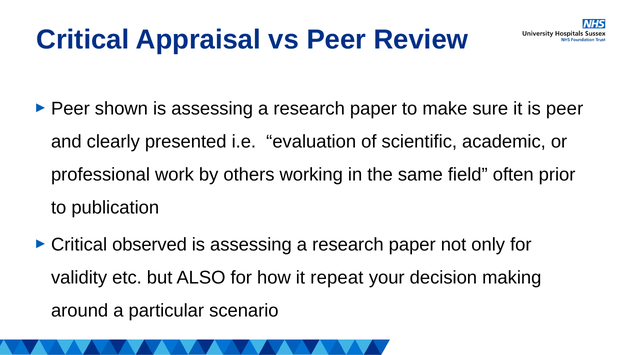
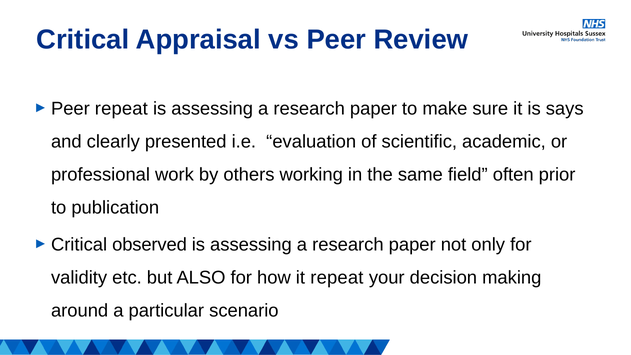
shown at (121, 108): shown -> repeat
is peer: peer -> says
